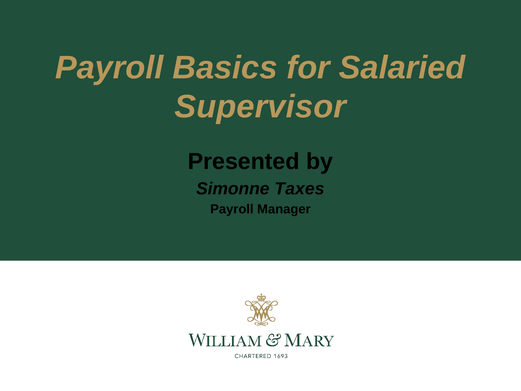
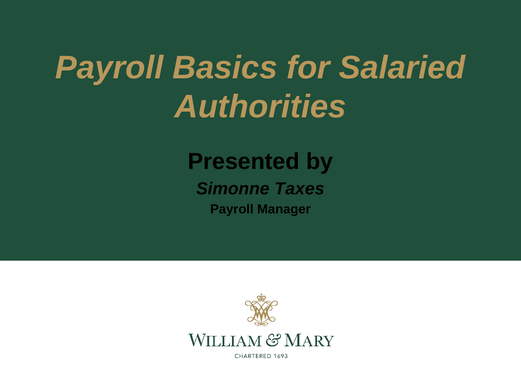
Supervisor: Supervisor -> Authorities
